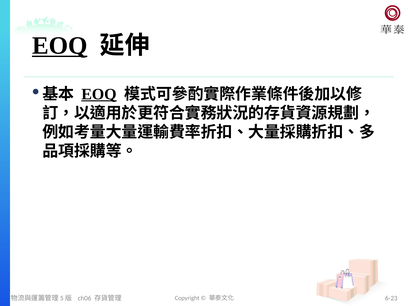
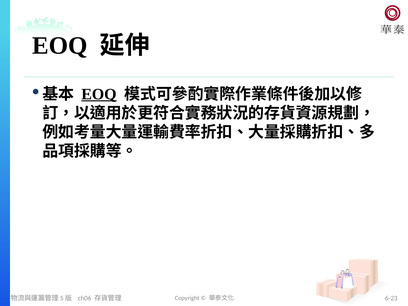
EOQ at (60, 46) underline: present -> none
